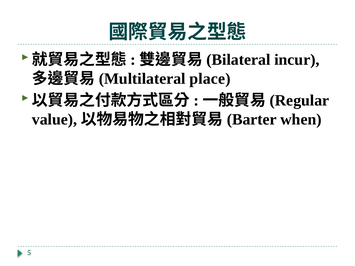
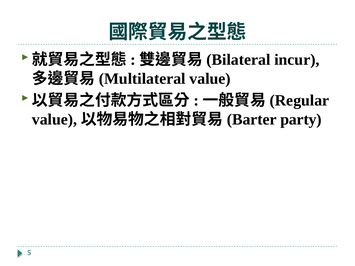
place at (210, 79): place -> value
when: when -> party
